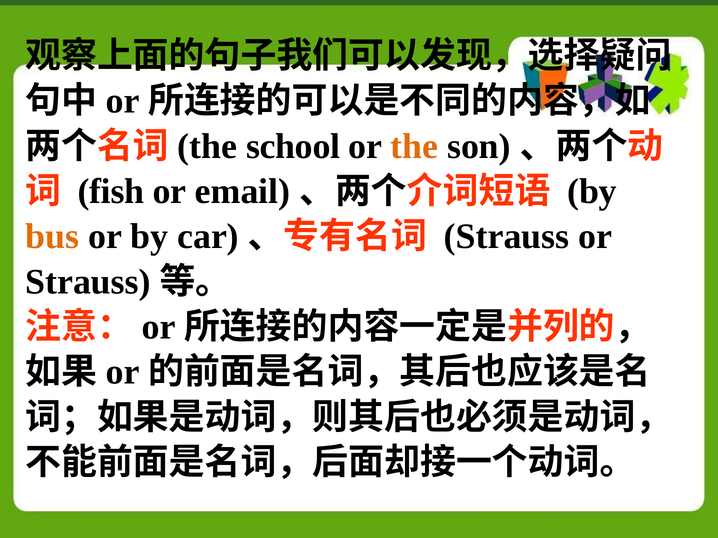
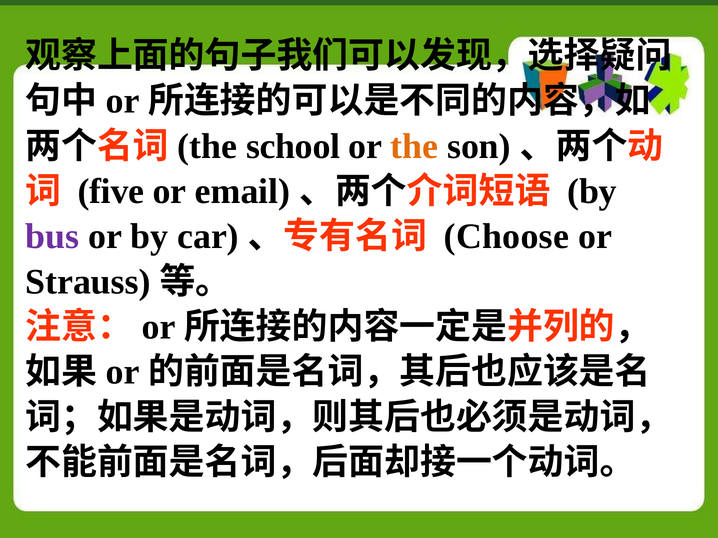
fish: fish -> five
bus colour: orange -> purple
Strauss at (507, 237): Strauss -> Choose
